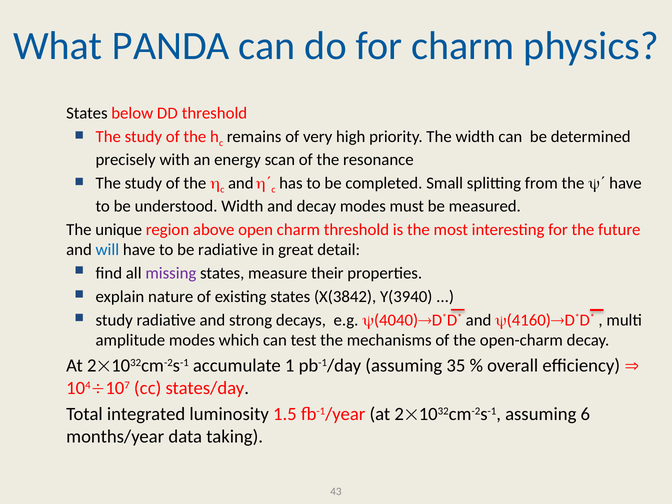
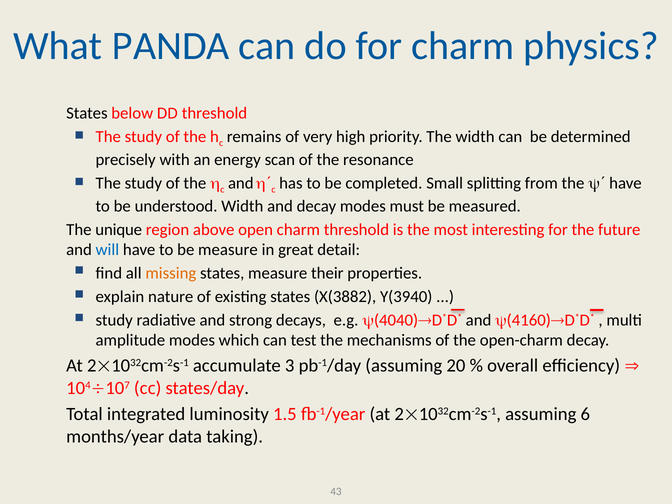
be radiative: radiative -> measure
missing colour: purple -> orange
X(3842: X(3842 -> X(3882
1: 1 -> 3
35: 35 -> 20
